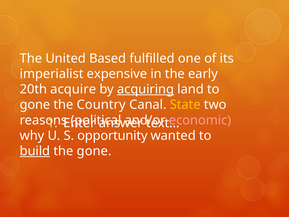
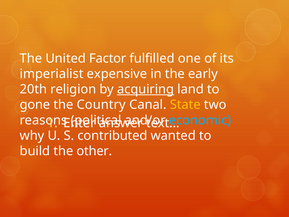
Based: Based -> Factor
acquire: acquire -> religion
economic colour: pink -> light blue
opportunity: opportunity -> contributed
build underline: present -> none
the gone: gone -> other
